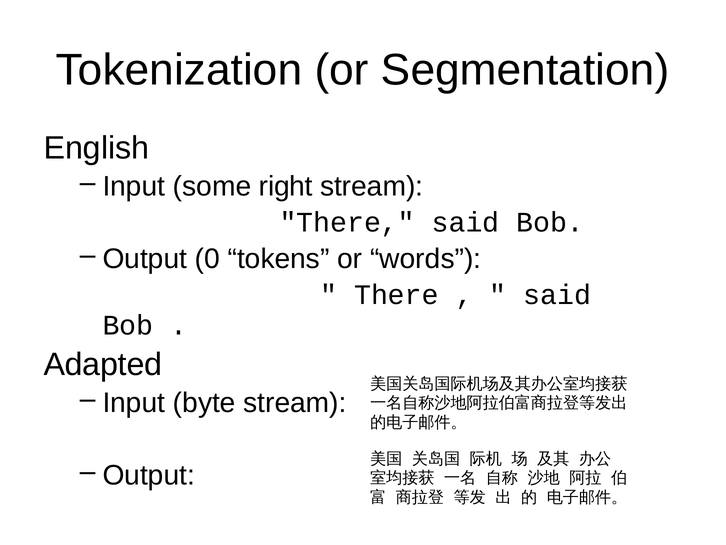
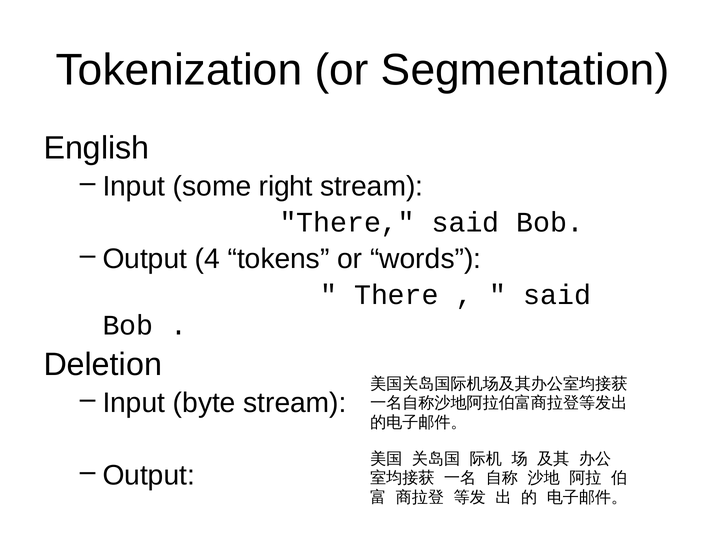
0: 0 -> 4
Adapted: Adapted -> Deletion
